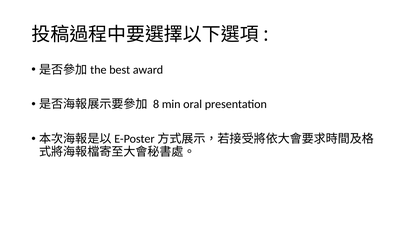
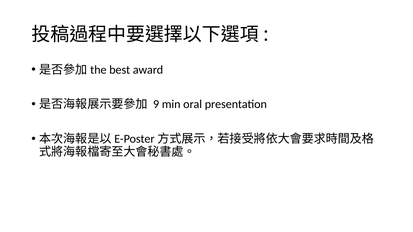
8: 8 -> 9
